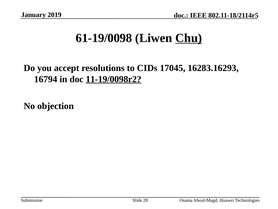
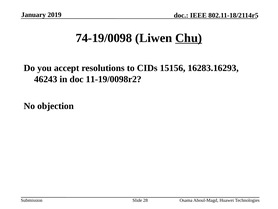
61-19/0098: 61-19/0098 -> 74-19/0098
17045: 17045 -> 15156
16794: 16794 -> 46243
11-19/0098r2 underline: present -> none
